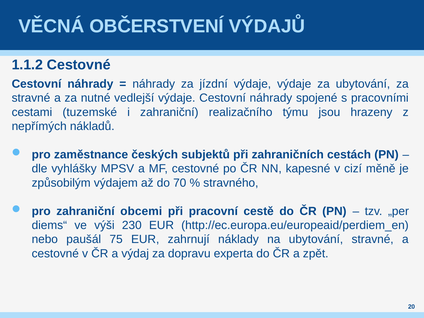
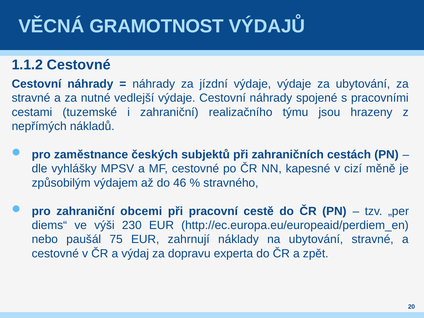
OBČERSTVENÍ: OBČERSTVENÍ -> GRAMOTNOST
70: 70 -> 46
